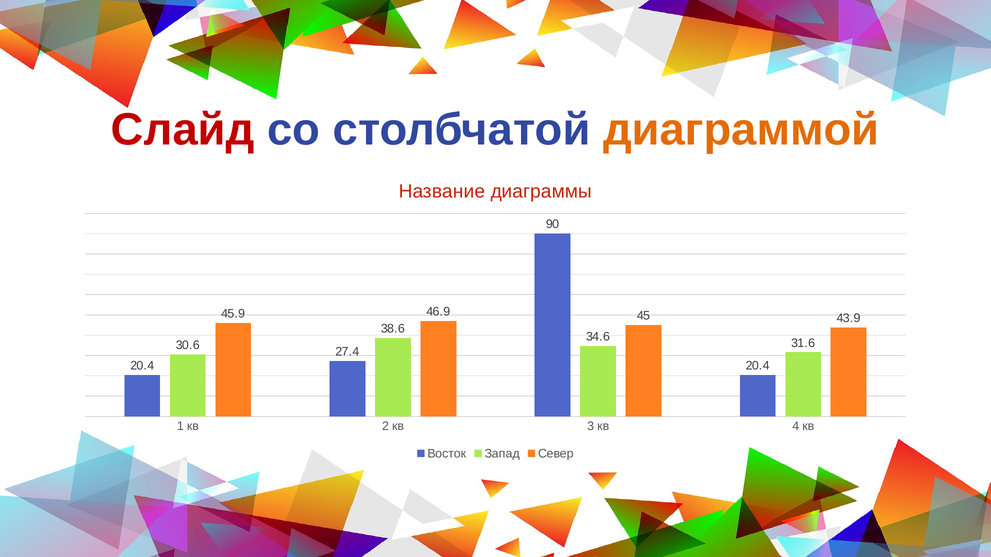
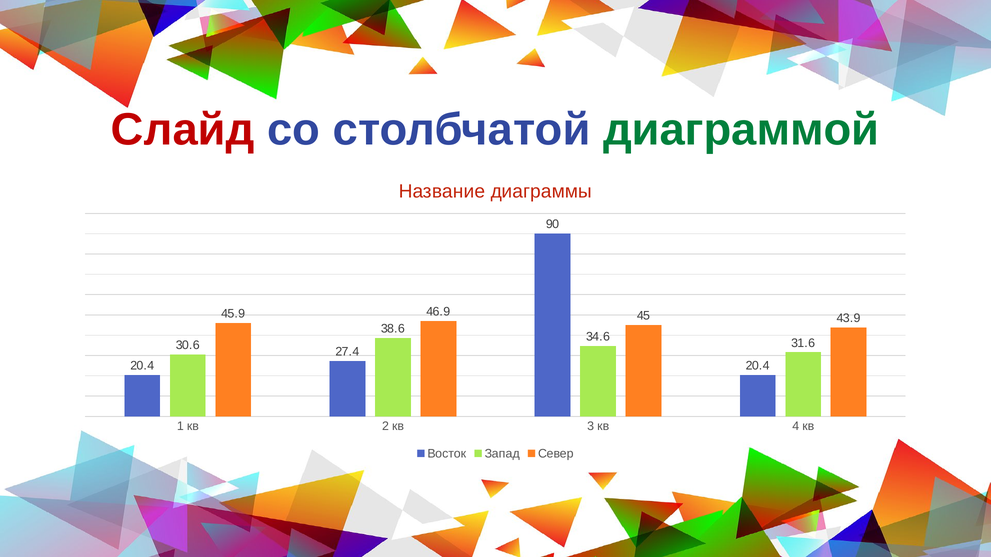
диаграммой colour: orange -> green
